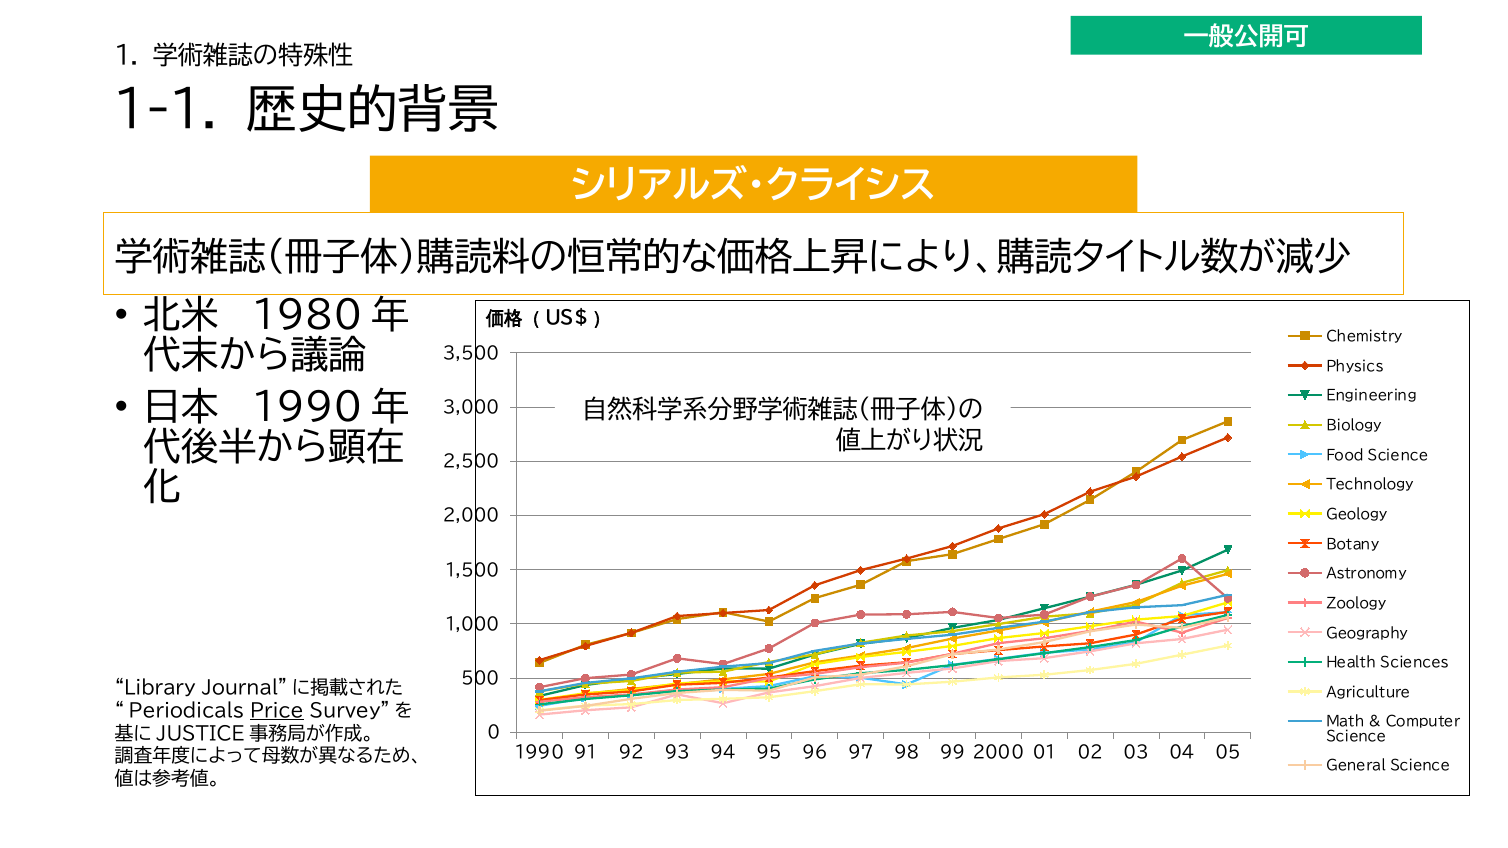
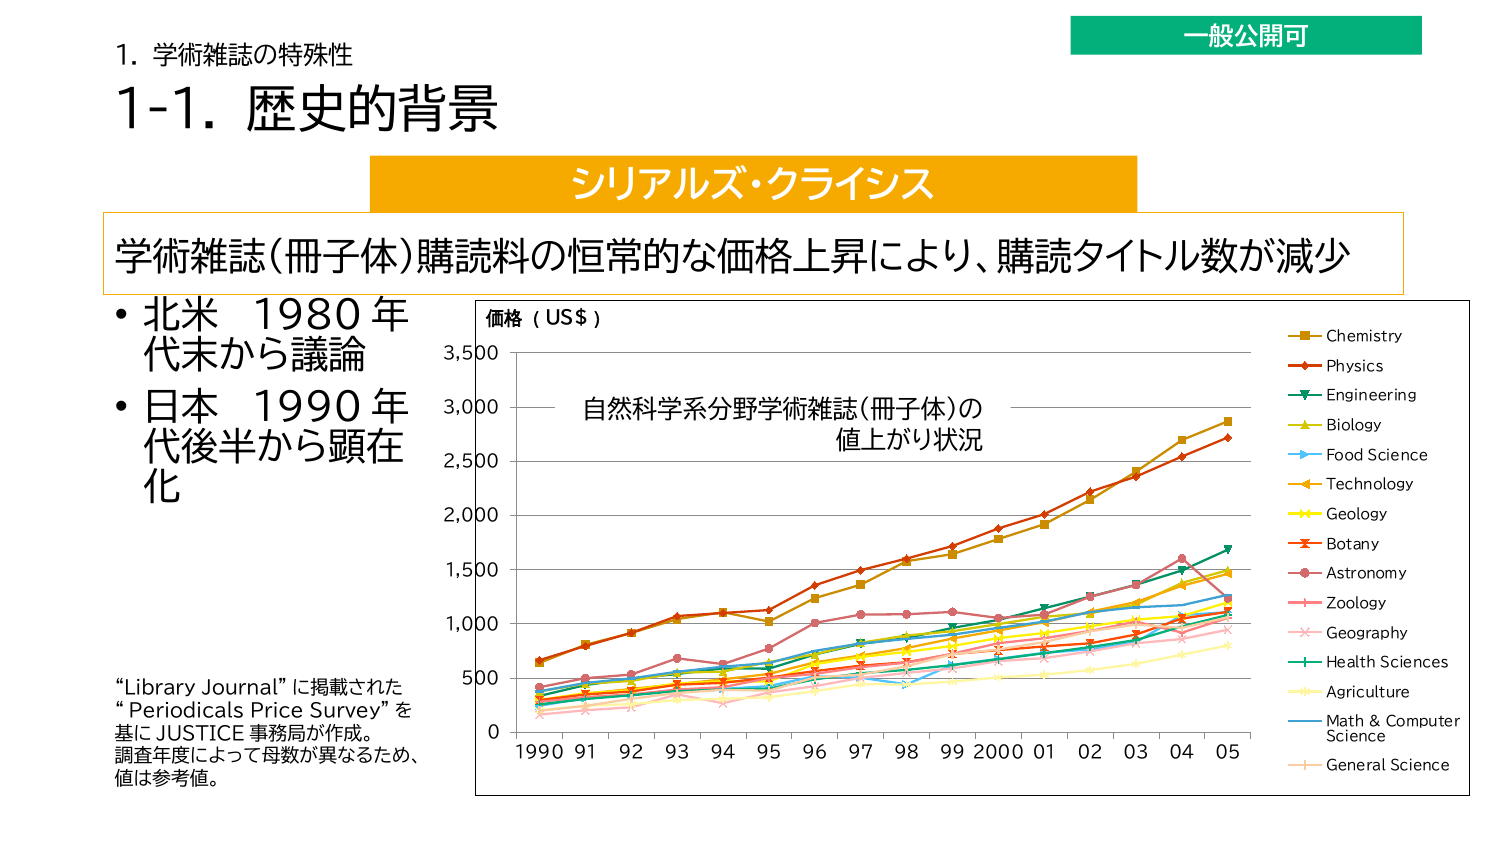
Price underline: present -> none
